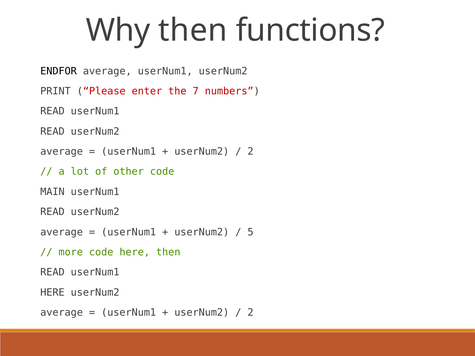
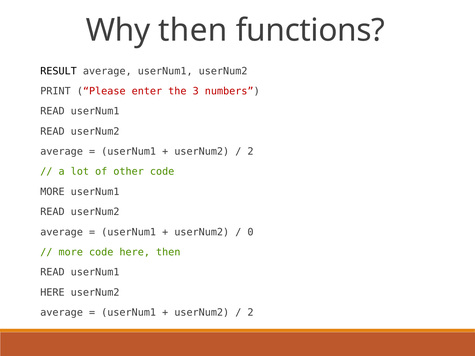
ENDFOR: ENDFOR -> RESULT
7: 7 -> 3
MAIN at (52, 192): MAIN -> MORE
5: 5 -> 0
